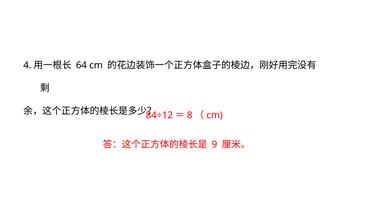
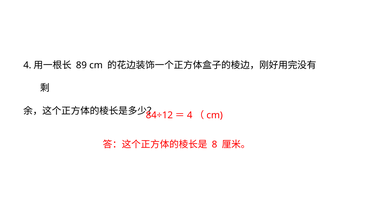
64: 64 -> 89
8 at (190, 115): 8 -> 4
9: 9 -> 8
